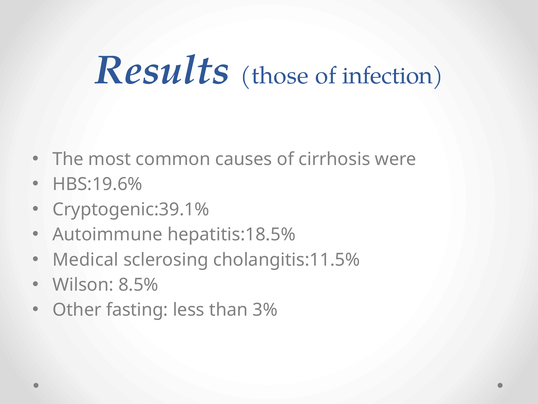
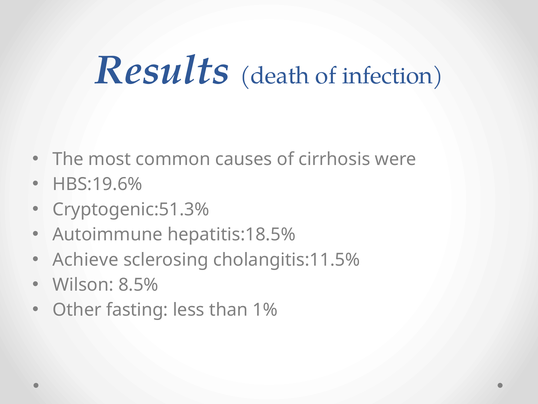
those: those -> death
Cryptogenic:39.1%: Cryptogenic:39.1% -> Cryptogenic:51.3%
Medical: Medical -> Achieve
3%: 3% -> 1%
